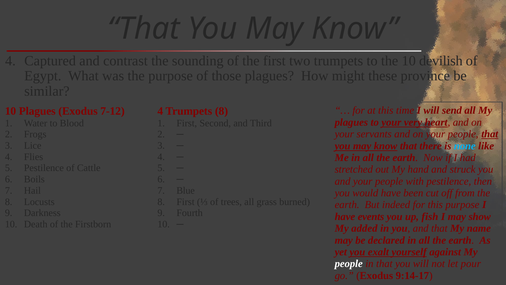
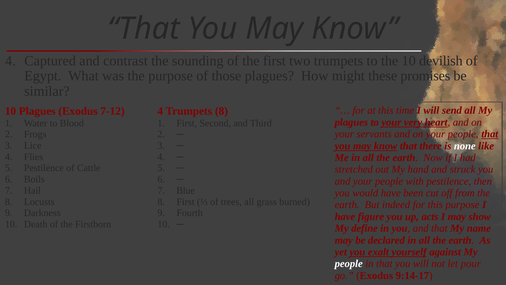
province: province -> promises
none colour: light blue -> white
events: events -> figure
fish: fish -> acts
added: added -> define
